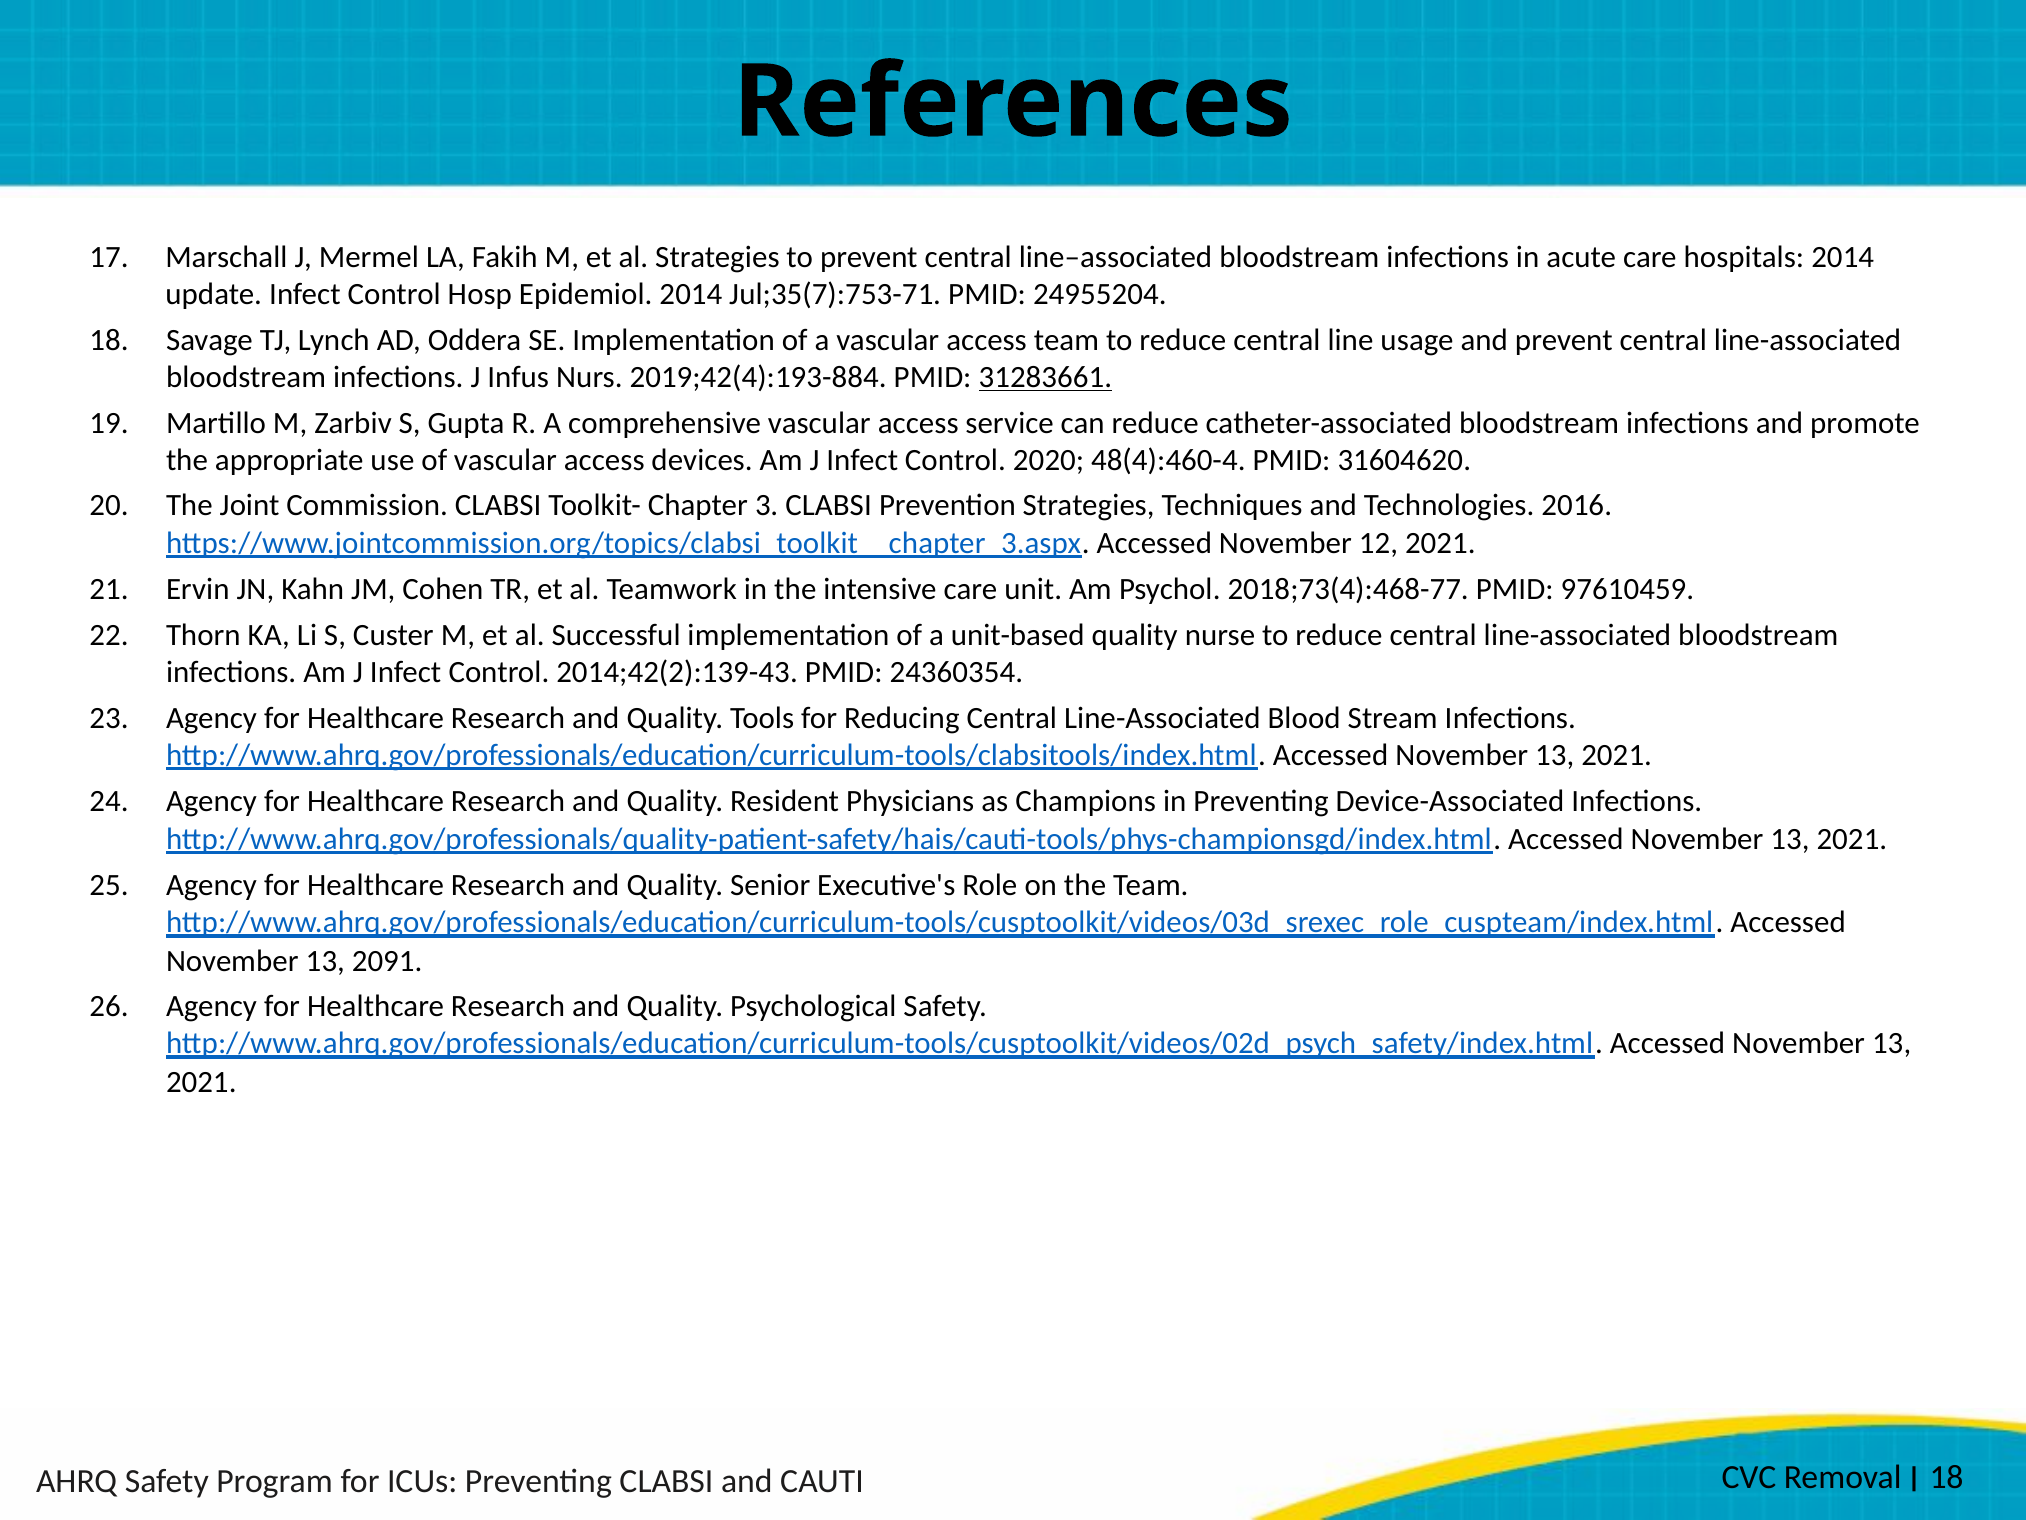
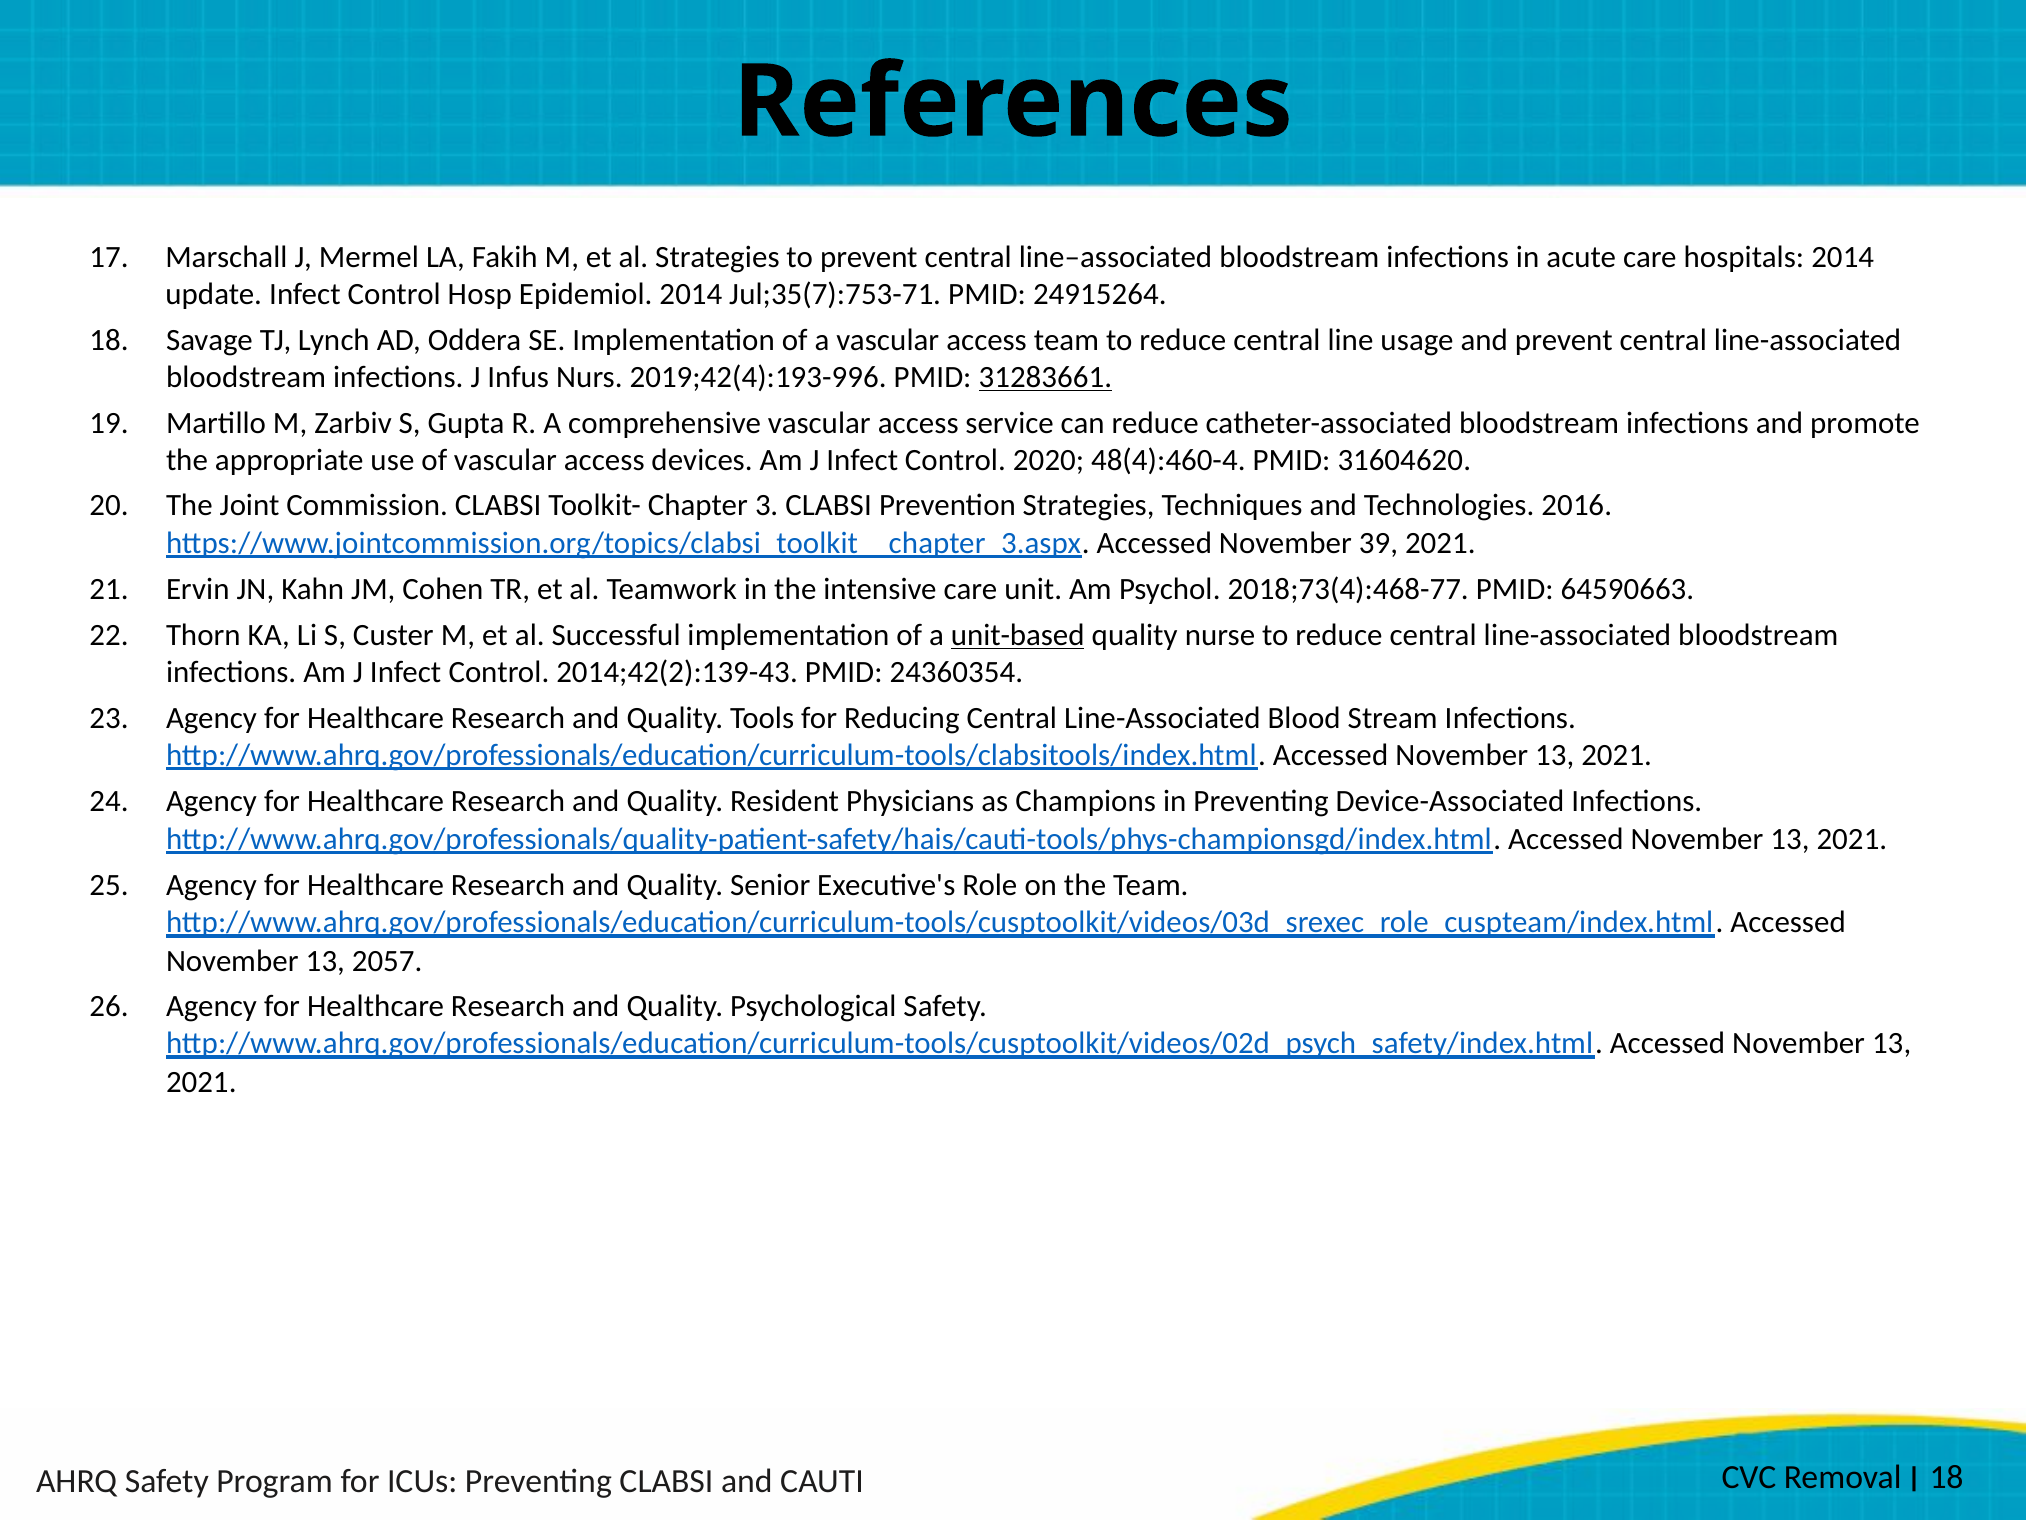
24955204: 24955204 -> 24915264
2019;42(4):193-884: 2019;42(4):193-884 -> 2019;42(4):193-996
12: 12 -> 39
97610459: 97610459 -> 64590663
unit-based underline: none -> present
2091: 2091 -> 2057
